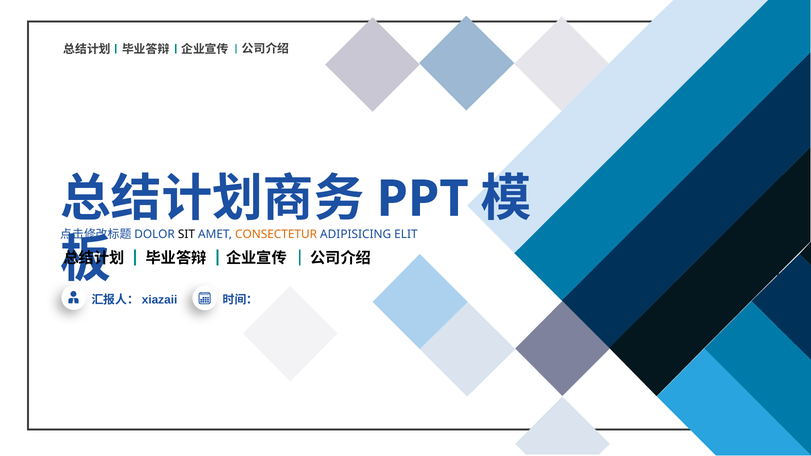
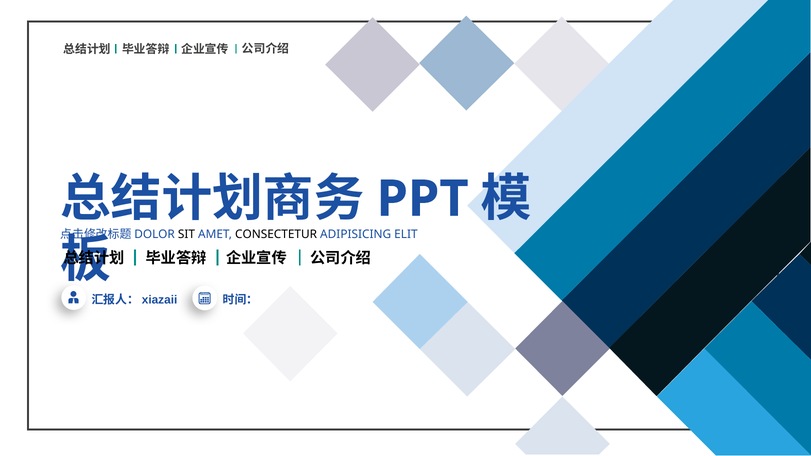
CONSECTETUR colour: orange -> black
